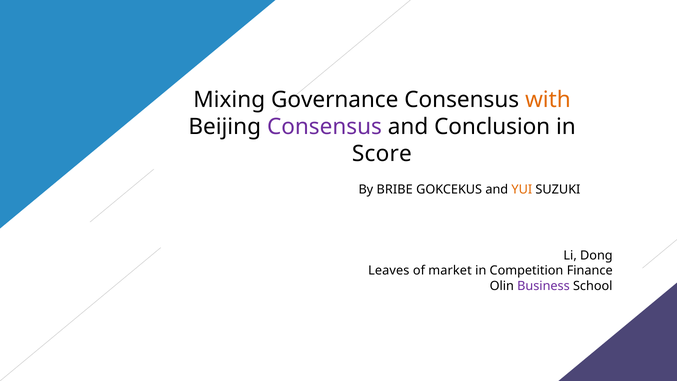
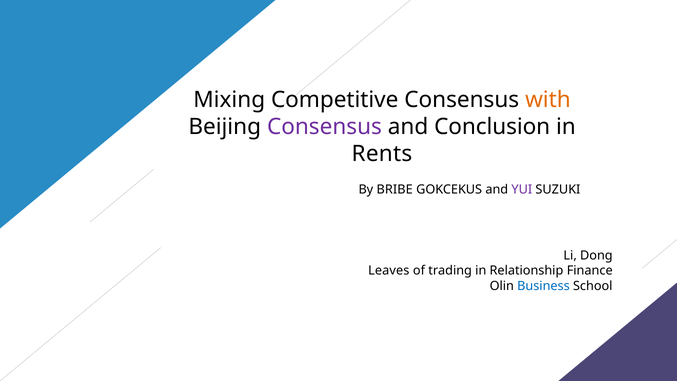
Governance: Governance -> Competitive
Score: Score -> Rents
YUI colour: orange -> purple
market: market -> trading
Competition: Competition -> Relationship
Business colour: purple -> blue
